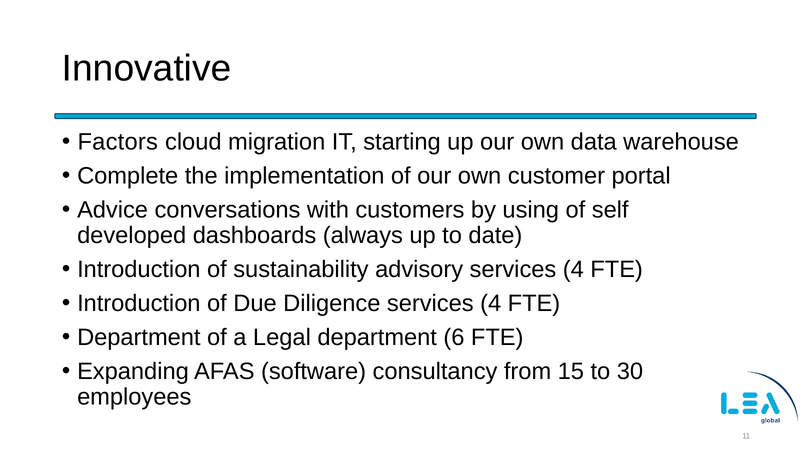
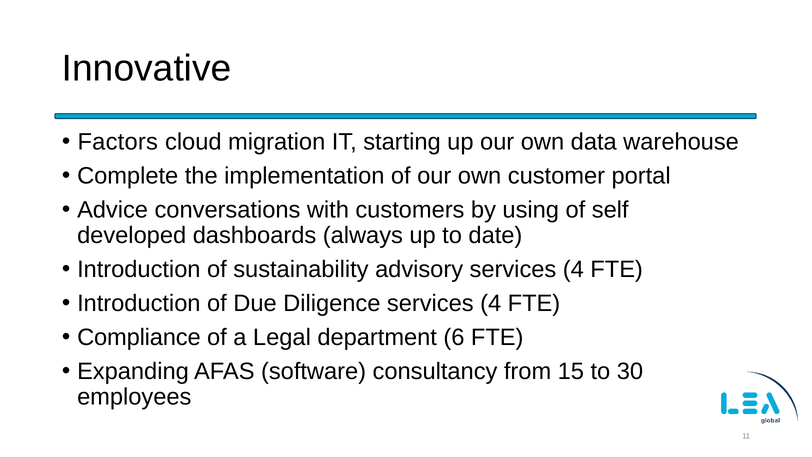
Department at (139, 337): Department -> Compliance
